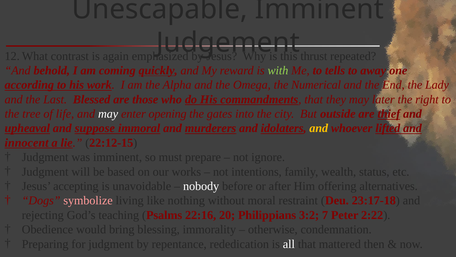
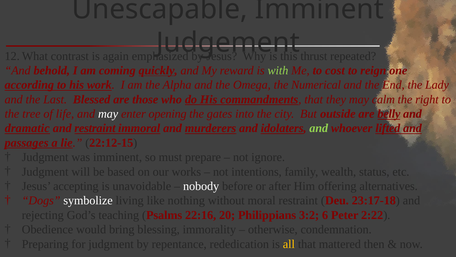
tells: tells -> cost
away: away -> reign
later: later -> calm
thief: thief -> belly
upheaval: upheaval -> dramatic
and suppose: suppose -> restraint
and at (319, 128) colour: yellow -> light green
innocent: innocent -> passages
symbolize colour: pink -> white
7: 7 -> 6
all colour: white -> yellow
